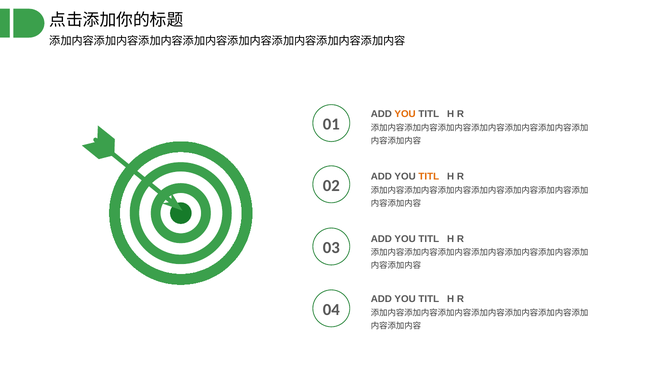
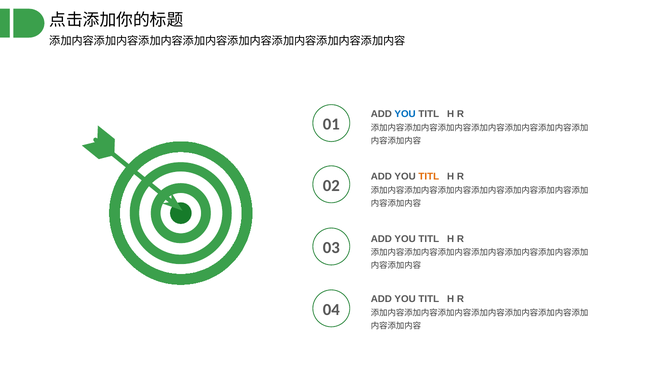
YOU at (405, 114) colour: orange -> blue
